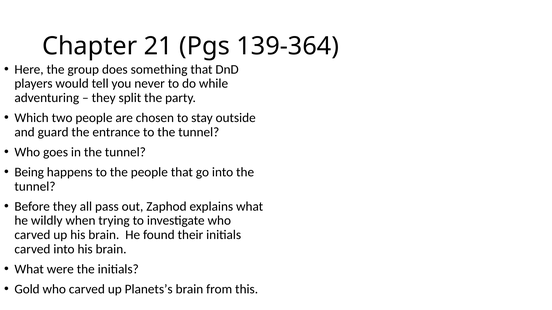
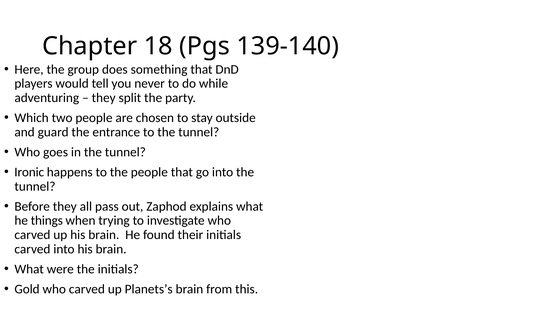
21: 21 -> 18
139-364: 139-364 -> 139-140
Being: Being -> Ironic
wildly: wildly -> things
